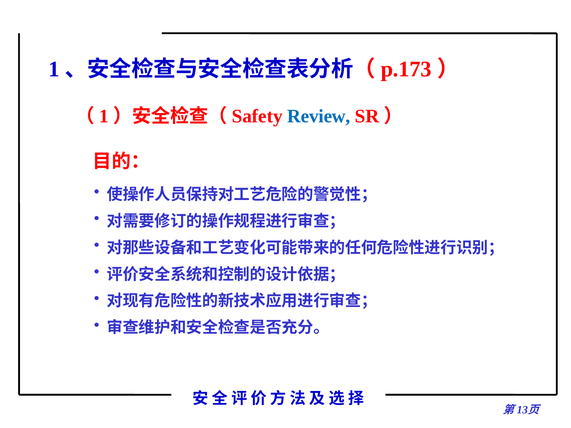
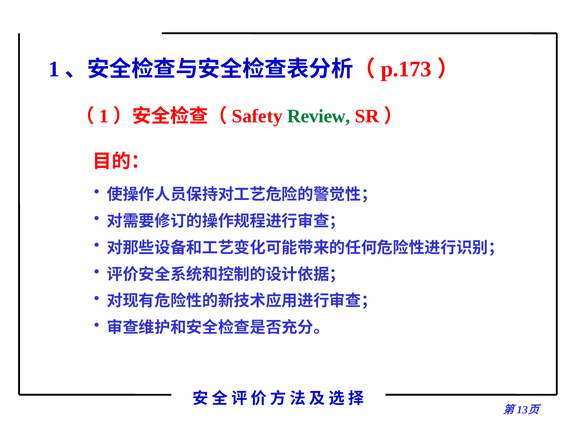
Review colour: blue -> green
